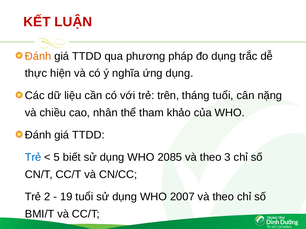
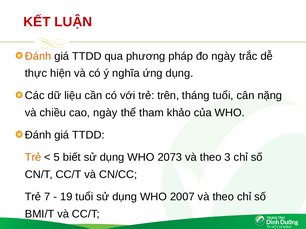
đo dụng: dụng -> ngày
cao nhân: nhân -> ngày
Trẻ at (33, 158) colour: blue -> orange
2085: 2085 -> 2073
2: 2 -> 7
